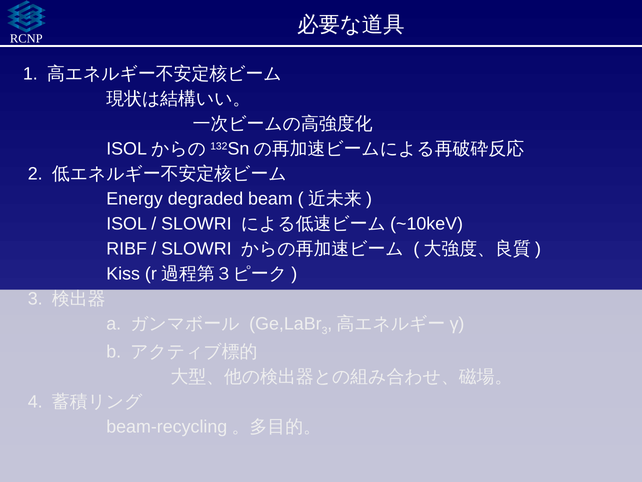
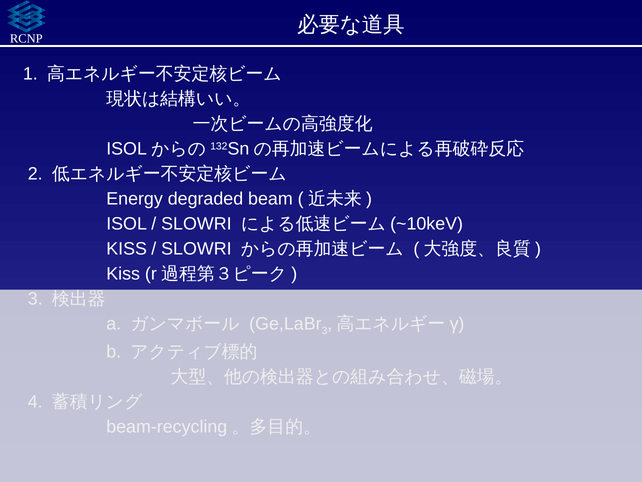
RIBF at (127, 249): RIBF -> KISS
